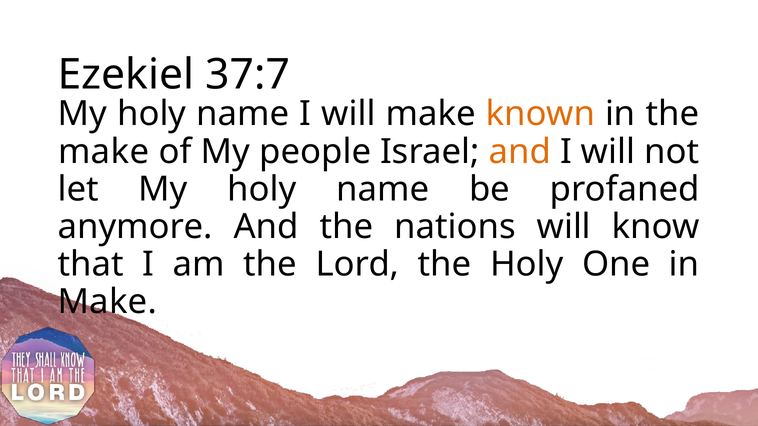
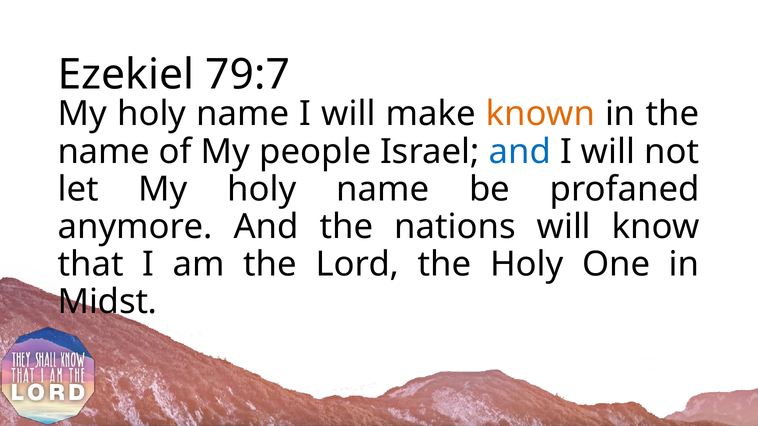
37:7: 37:7 -> 79:7
make at (104, 152): make -> name
and at (520, 152) colour: orange -> blue
Make at (107, 302): Make -> Midst
